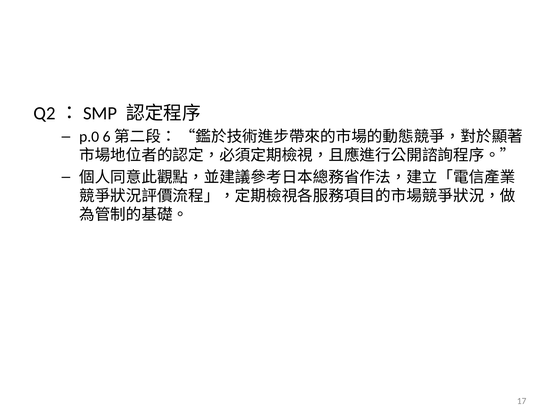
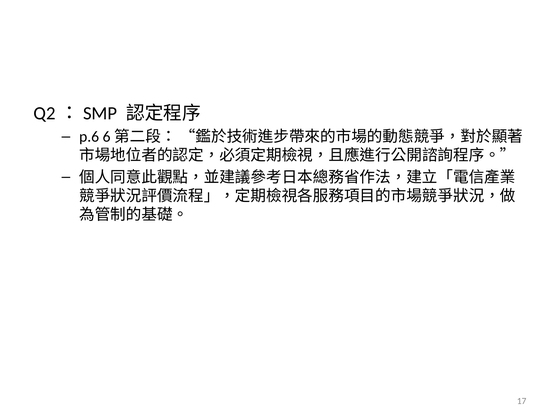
p.0: p.0 -> p.6
